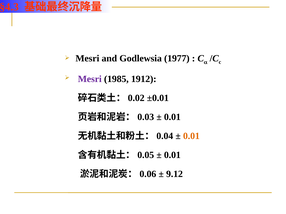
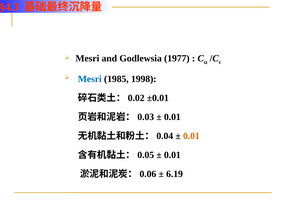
Mesri at (90, 79) colour: purple -> blue
1912: 1912 -> 1998
9.12: 9.12 -> 6.19
